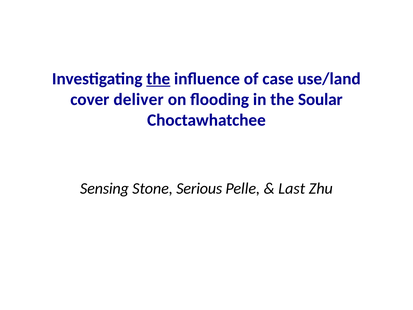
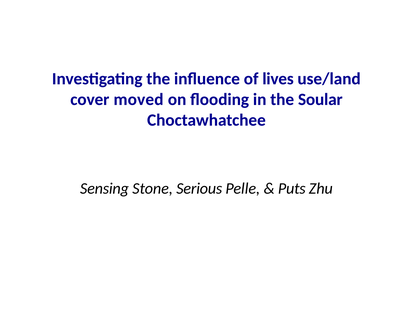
the at (158, 79) underline: present -> none
case: case -> lives
deliver: deliver -> moved
Last: Last -> Puts
